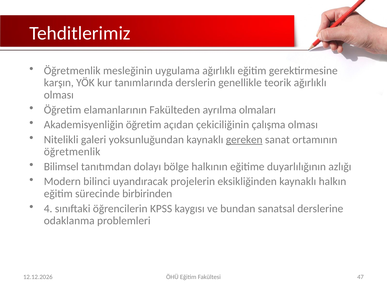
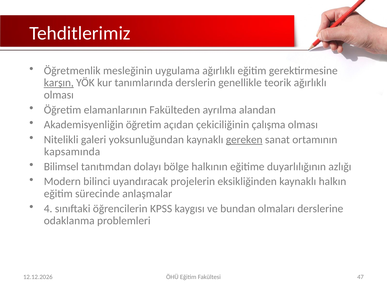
karşın underline: none -> present
olmaları: olmaları -> alandan
öğretmenlik at (72, 152): öğretmenlik -> kapsamında
birbirinden: birbirinden -> anlaşmalar
sanatsal: sanatsal -> olmaları
